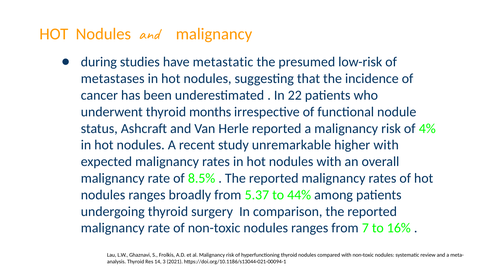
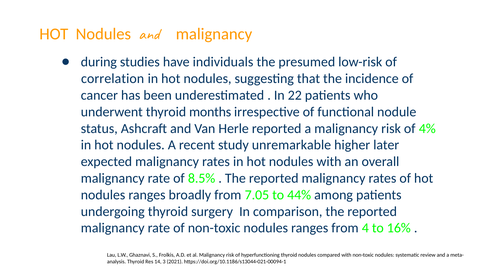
metastatic: metastatic -> individuals
metastases: metastases -> correlation
higher with: with -> later
5.37: 5.37 -> 7.05
7: 7 -> 4
